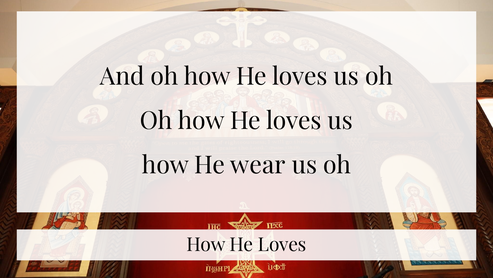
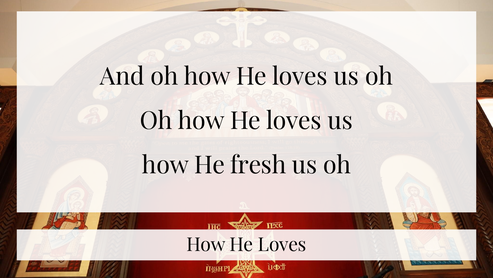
wear: wear -> fresh
